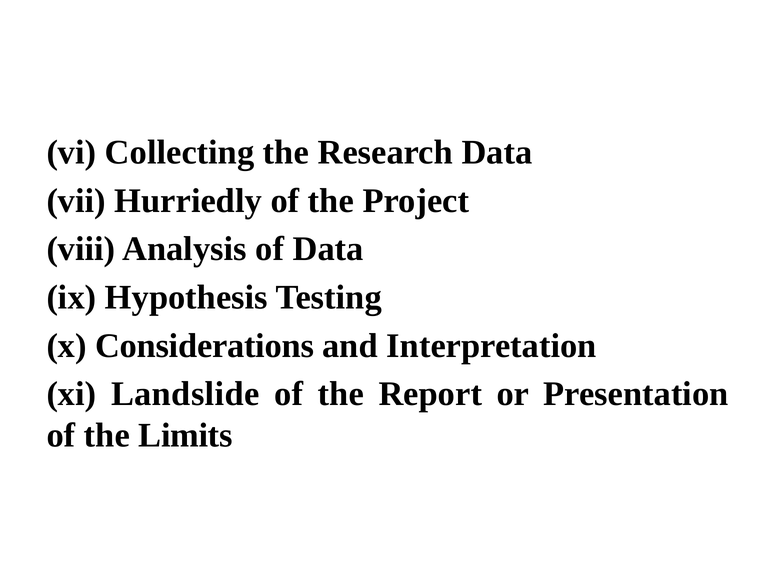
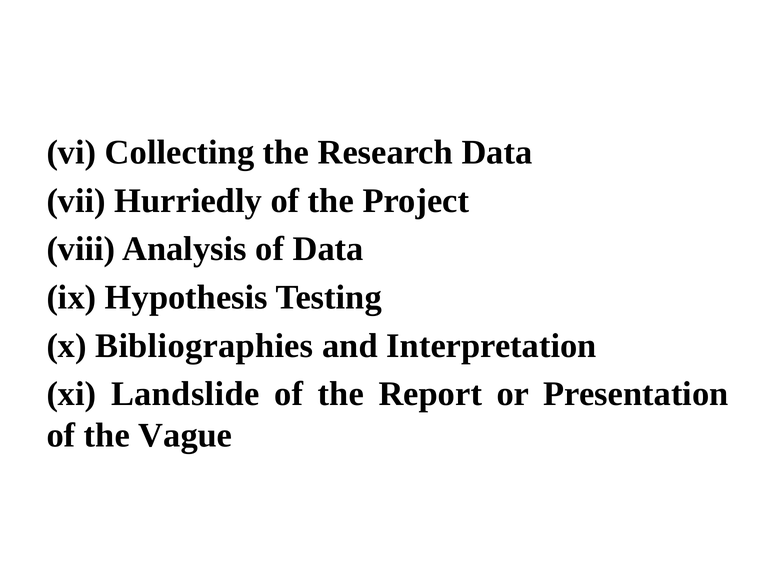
Considerations: Considerations -> Bibliographies
Limits: Limits -> Vague
